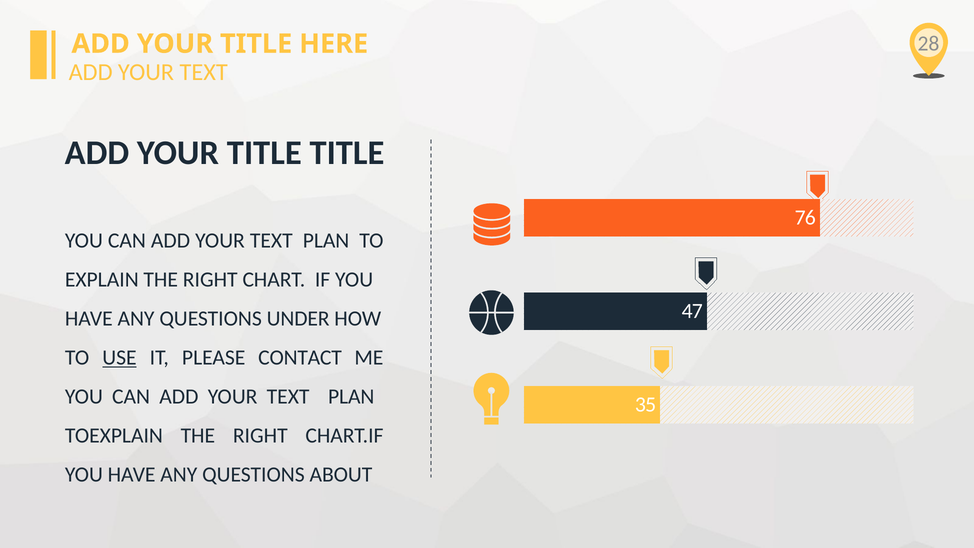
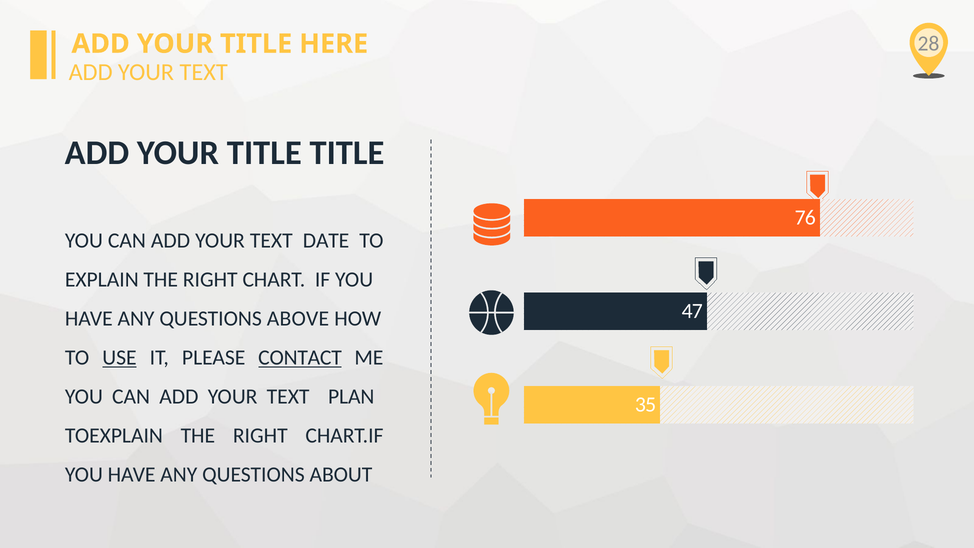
PLAN at (326, 241): PLAN -> DATE
UNDER: UNDER -> ABOVE
CONTACT underline: none -> present
